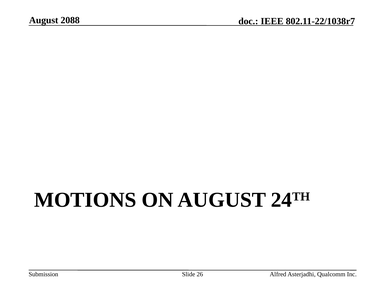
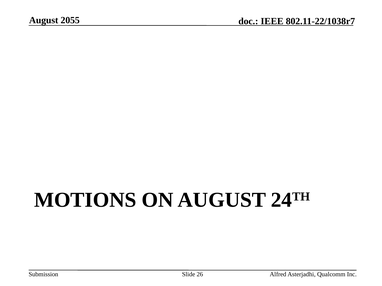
2088: 2088 -> 2055
